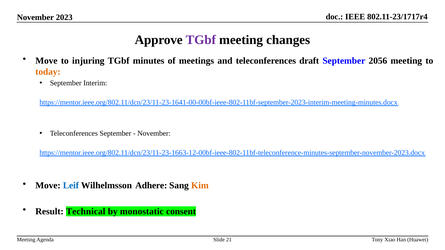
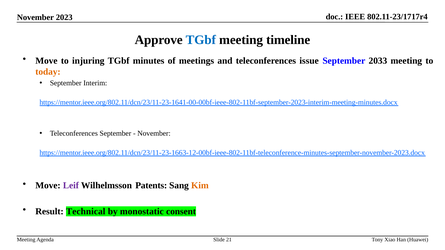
TGbf at (201, 40) colour: purple -> blue
changes: changes -> timeline
draft: draft -> issue
2056: 2056 -> 2033
Leif colour: blue -> purple
Adhere: Adhere -> Patents
